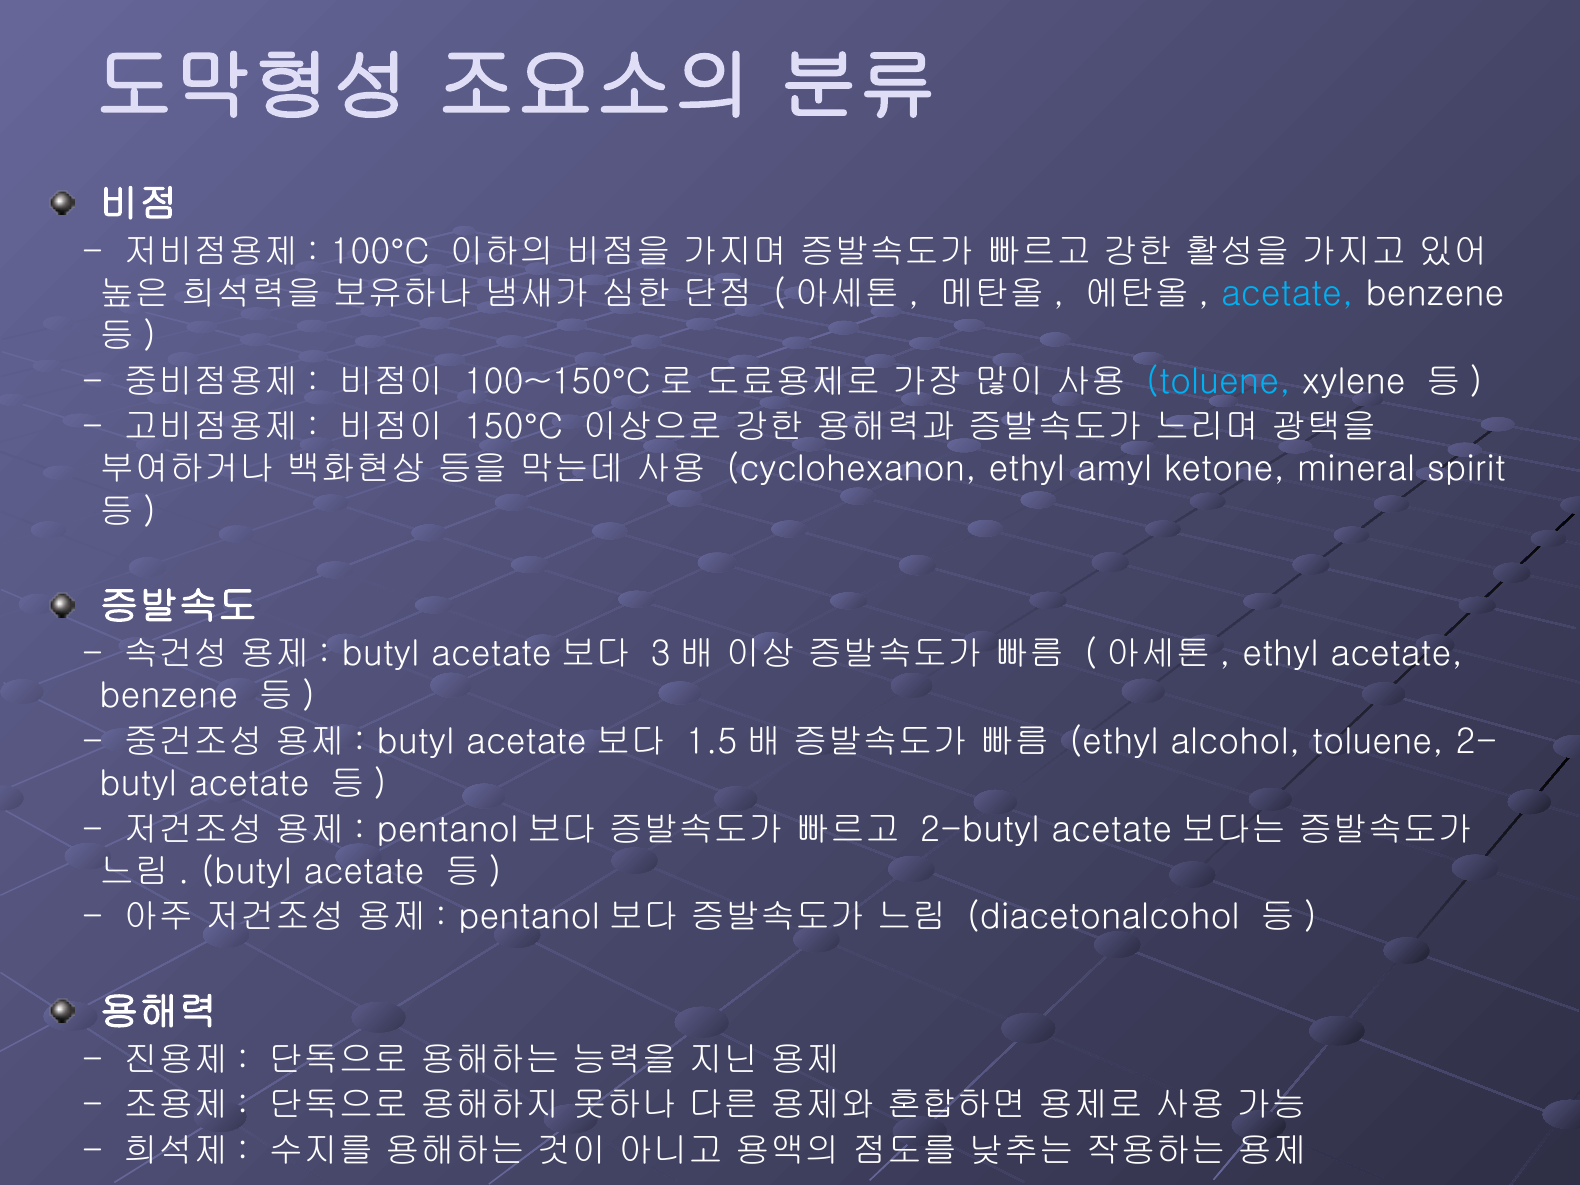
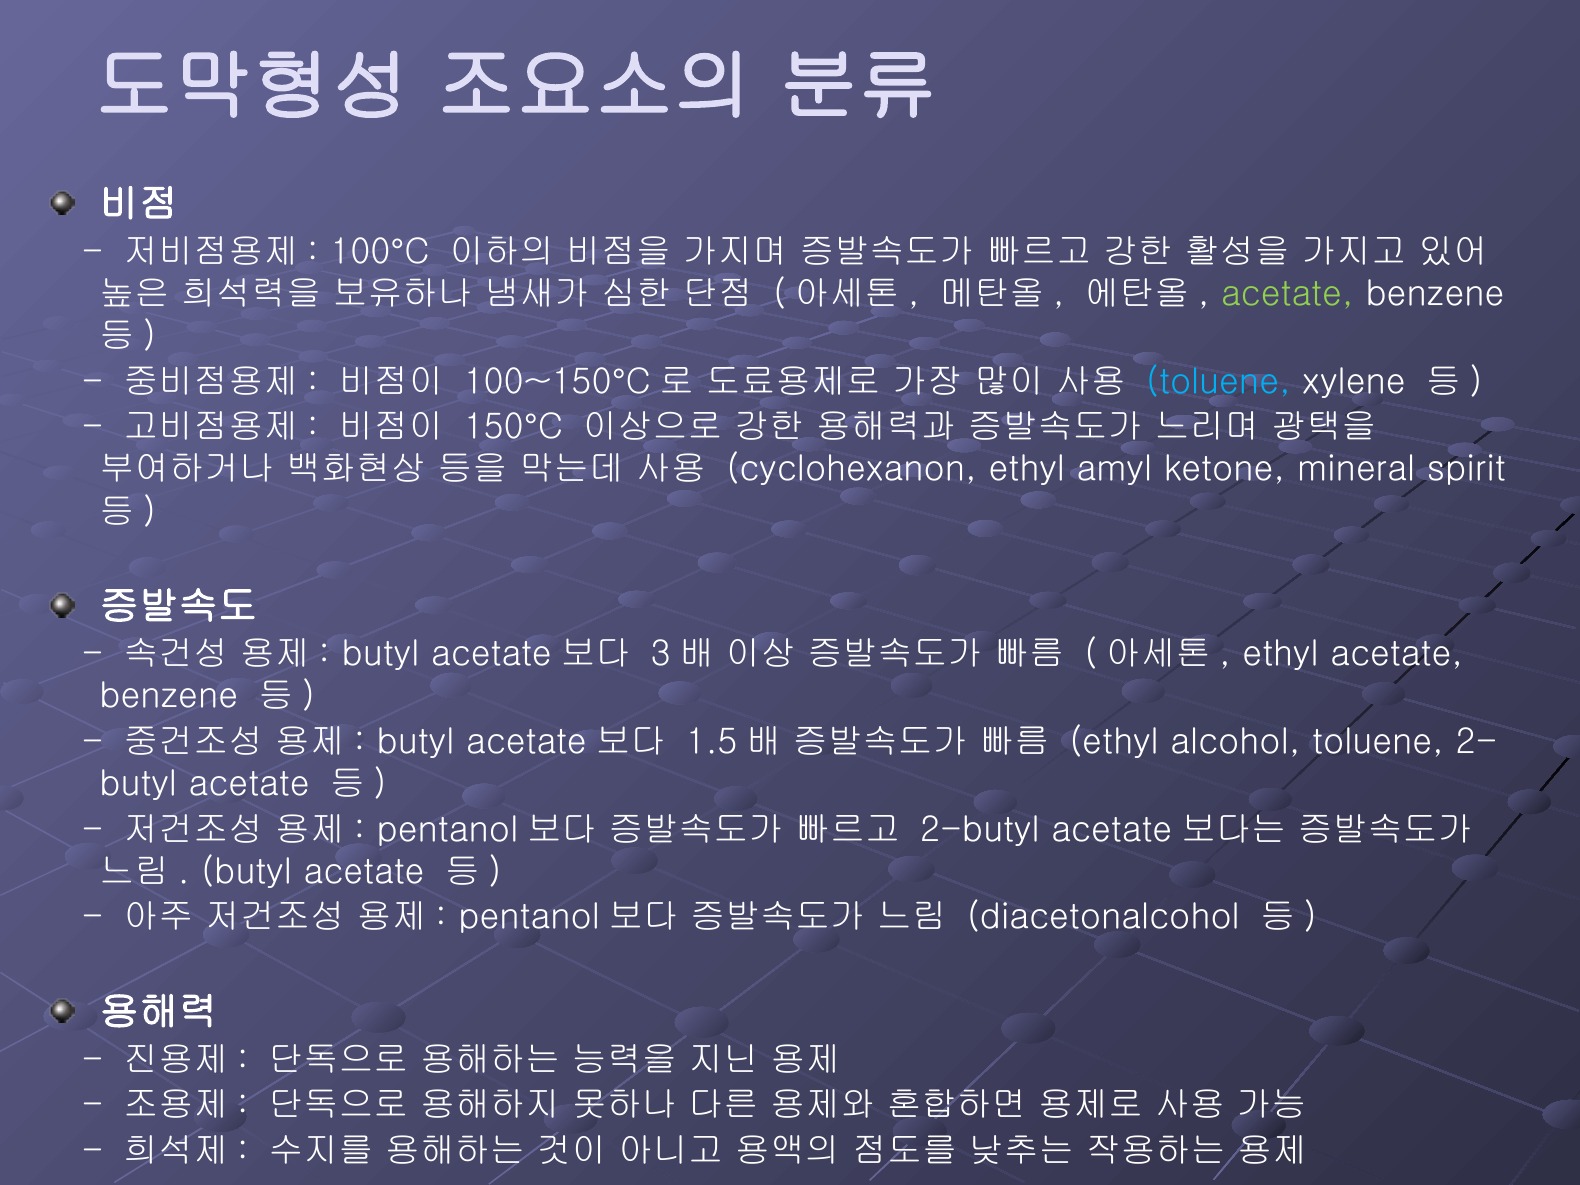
acetate at (1287, 294) colour: light blue -> light green
